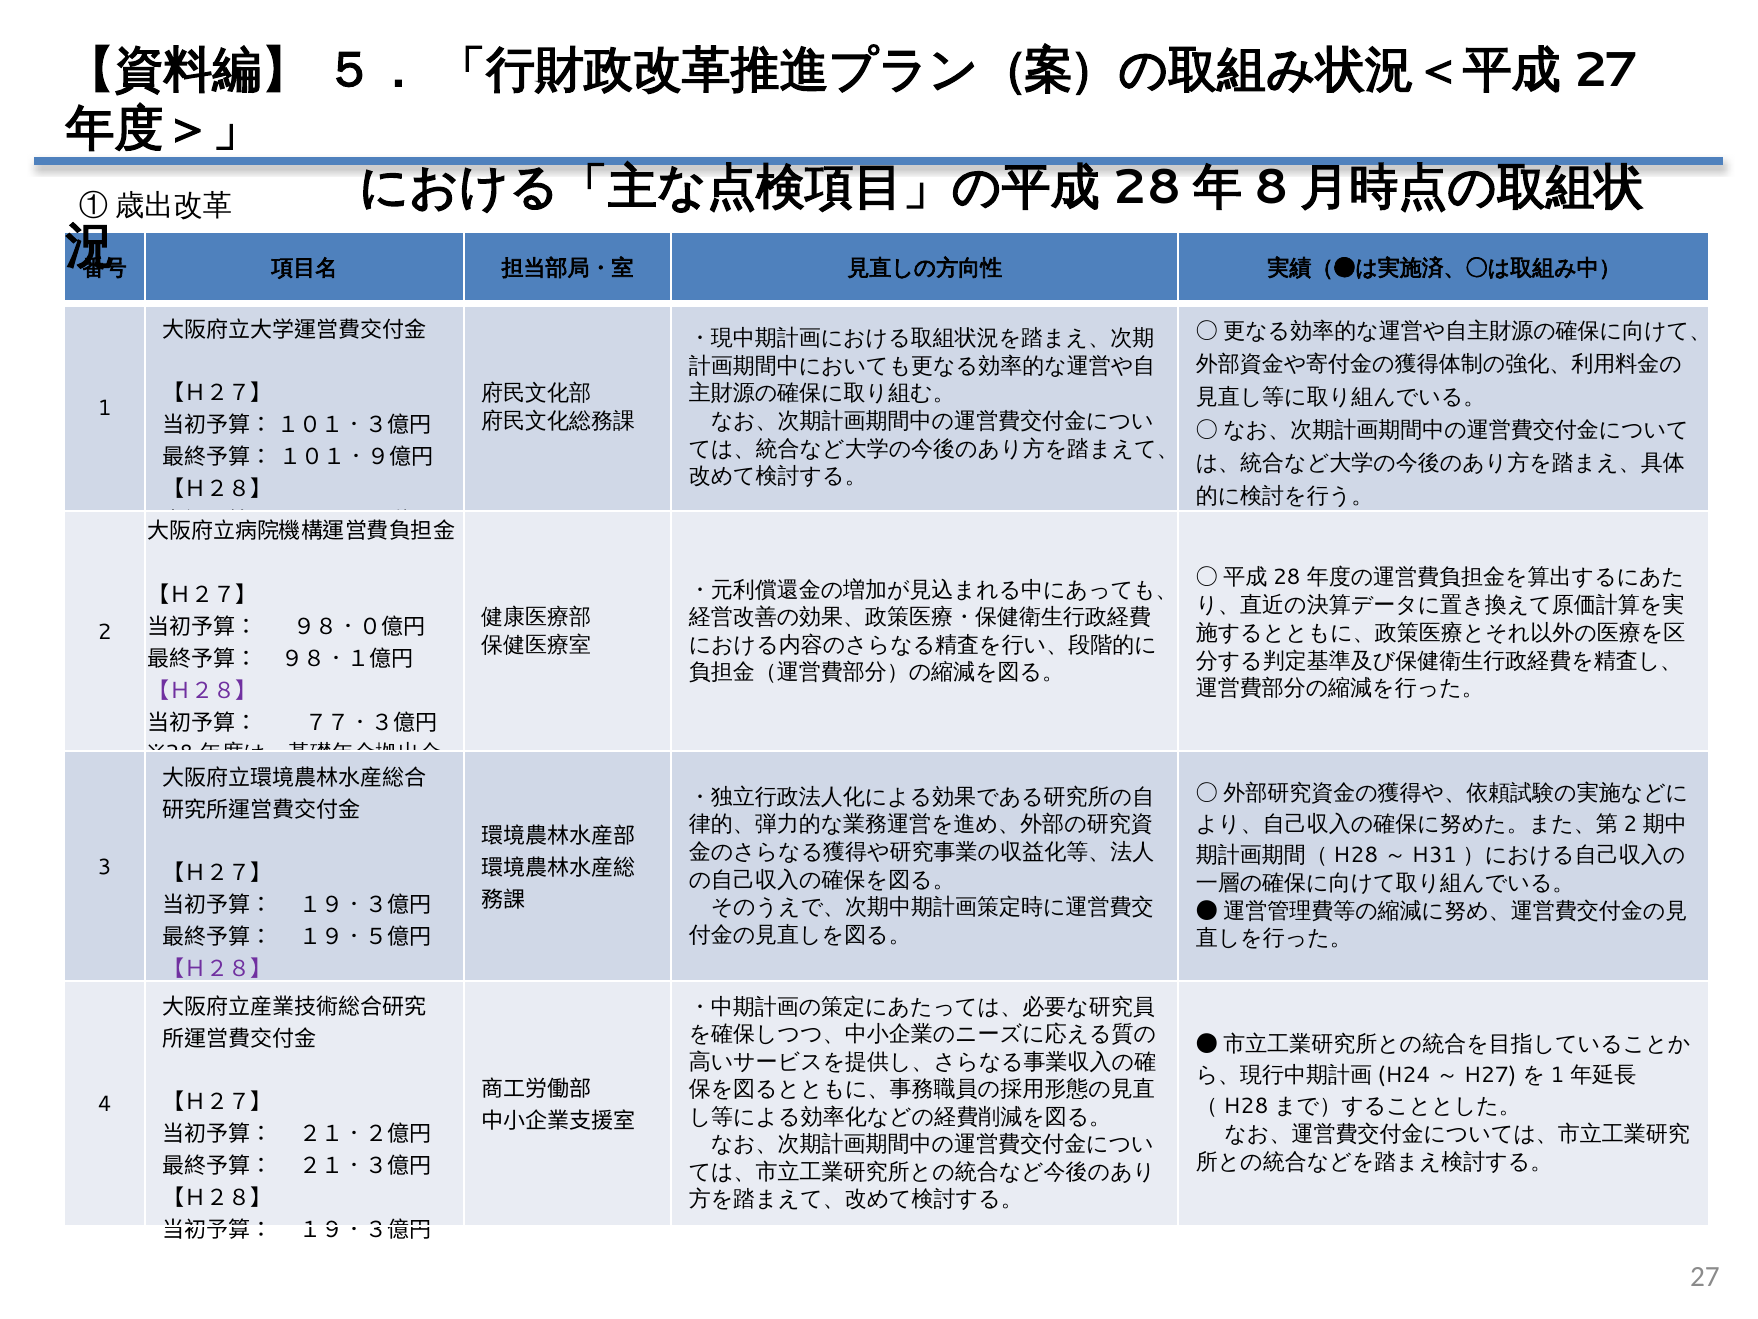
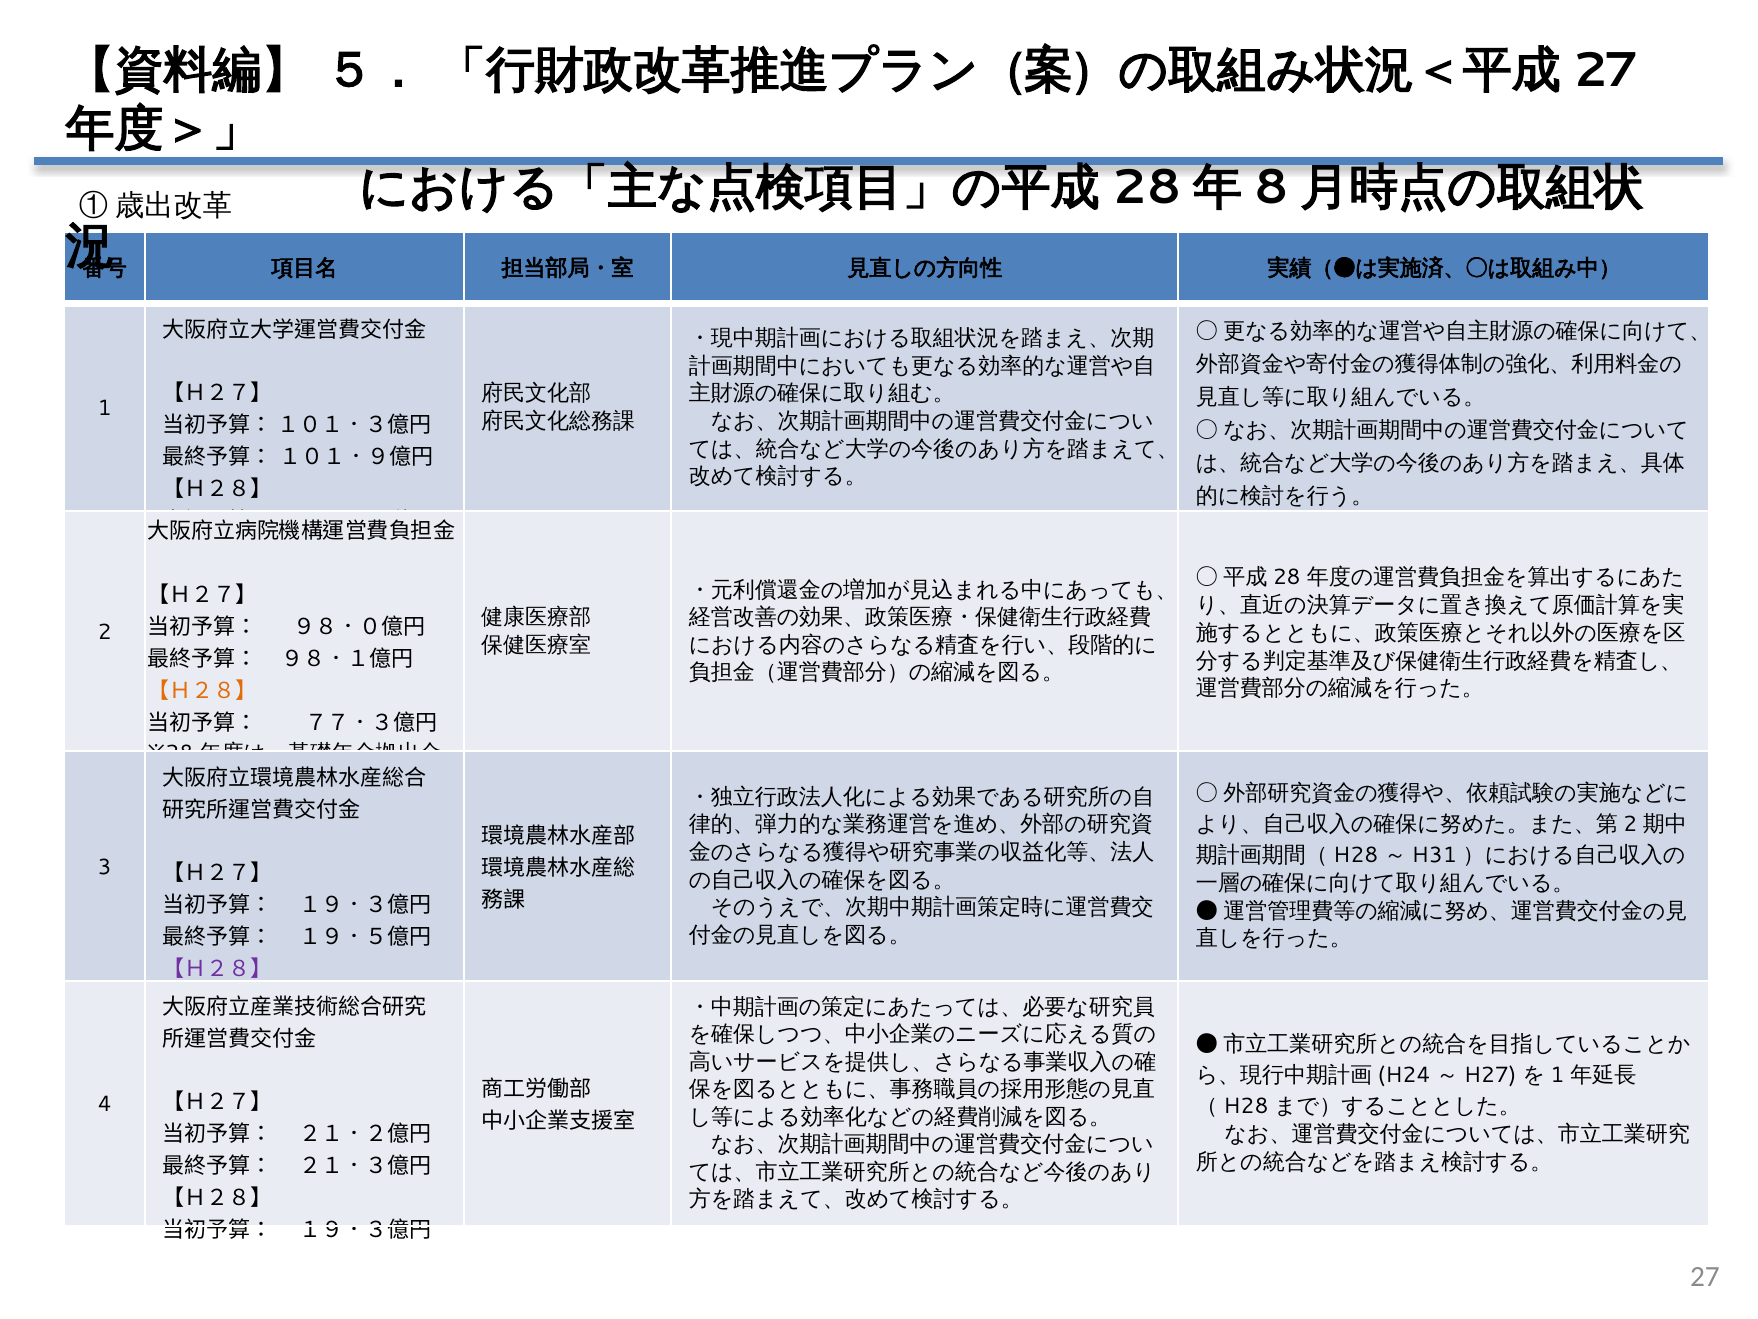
【Ｈ２８】 at (202, 691) colour: purple -> orange
